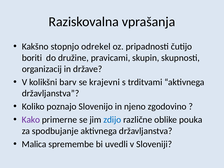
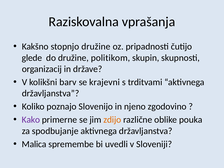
stopnjo odrekel: odrekel -> družine
boriti: boriti -> glede
pravicami: pravicami -> politikom
zdijo colour: blue -> orange
